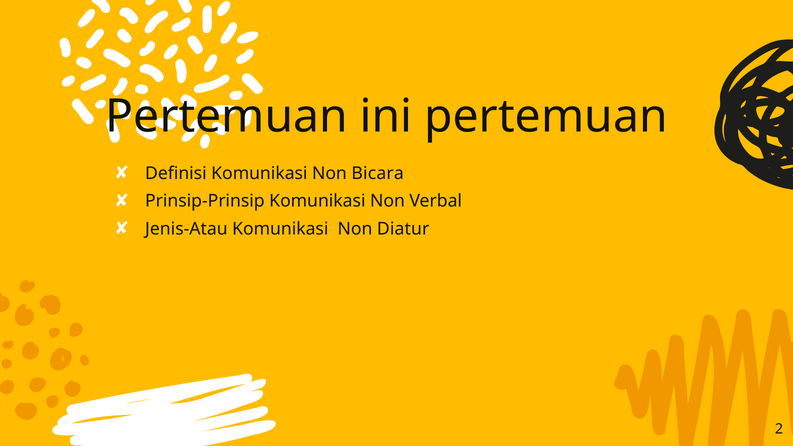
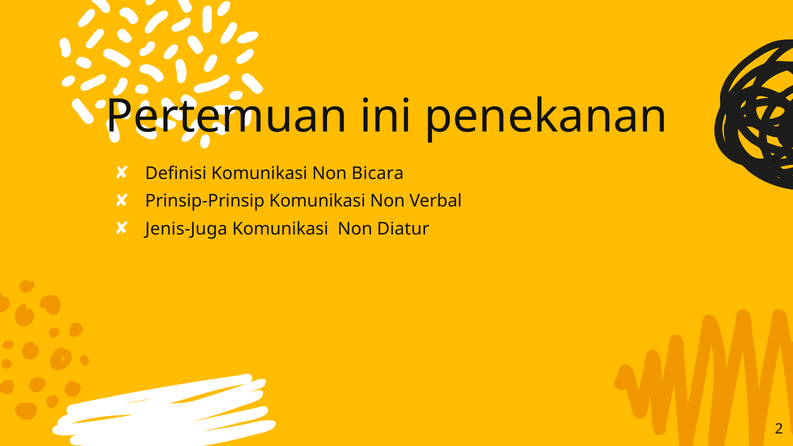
ini pertemuan: pertemuan -> penekanan
Jenis-Atau: Jenis-Atau -> Jenis-Juga
